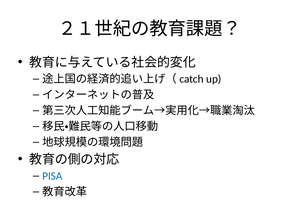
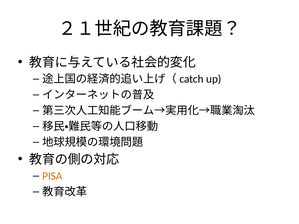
PISA colour: blue -> orange
